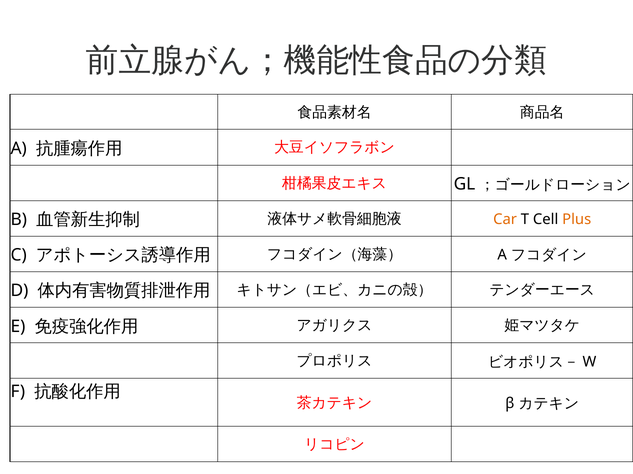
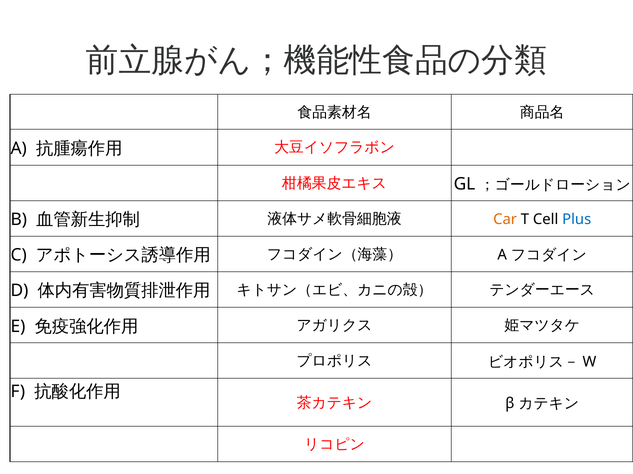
Plus colour: orange -> blue
